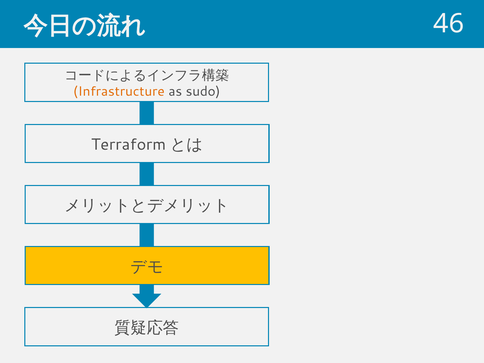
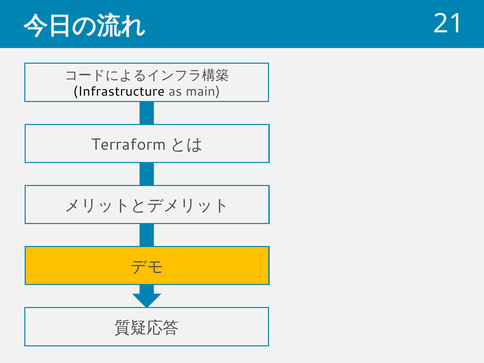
46: 46 -> 21
Infrastructure colour: orange -> black
sudo: sudo -> main
